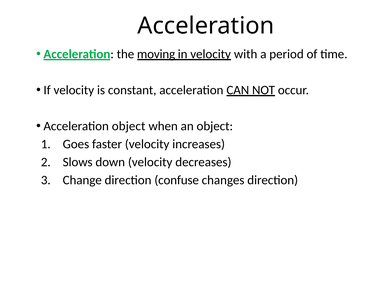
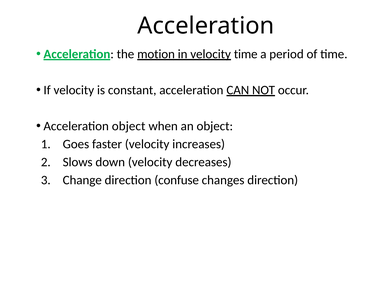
moving: moving -> motion
velocity with: with -> time
